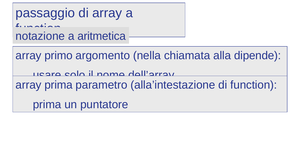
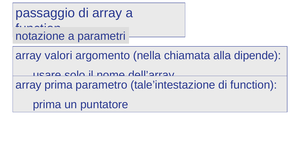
aritmetica: aritmetica -> parametri
primo: primo -> valori
alla’intestazione: alla’intestazione -> tale’intestazione
